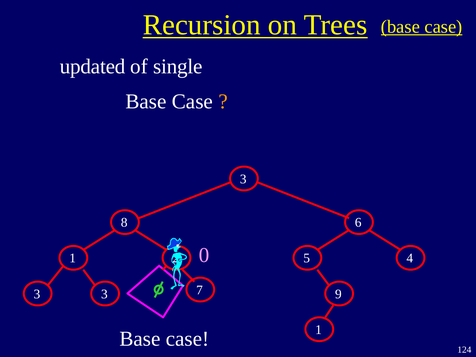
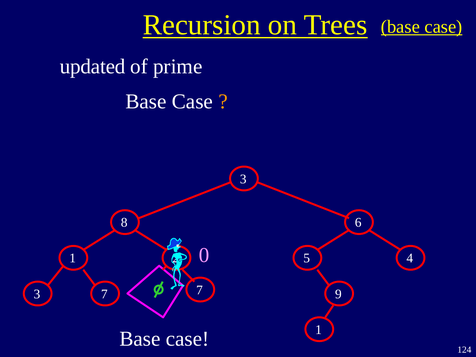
single: single -> prime
3 3: 3 -> 7
